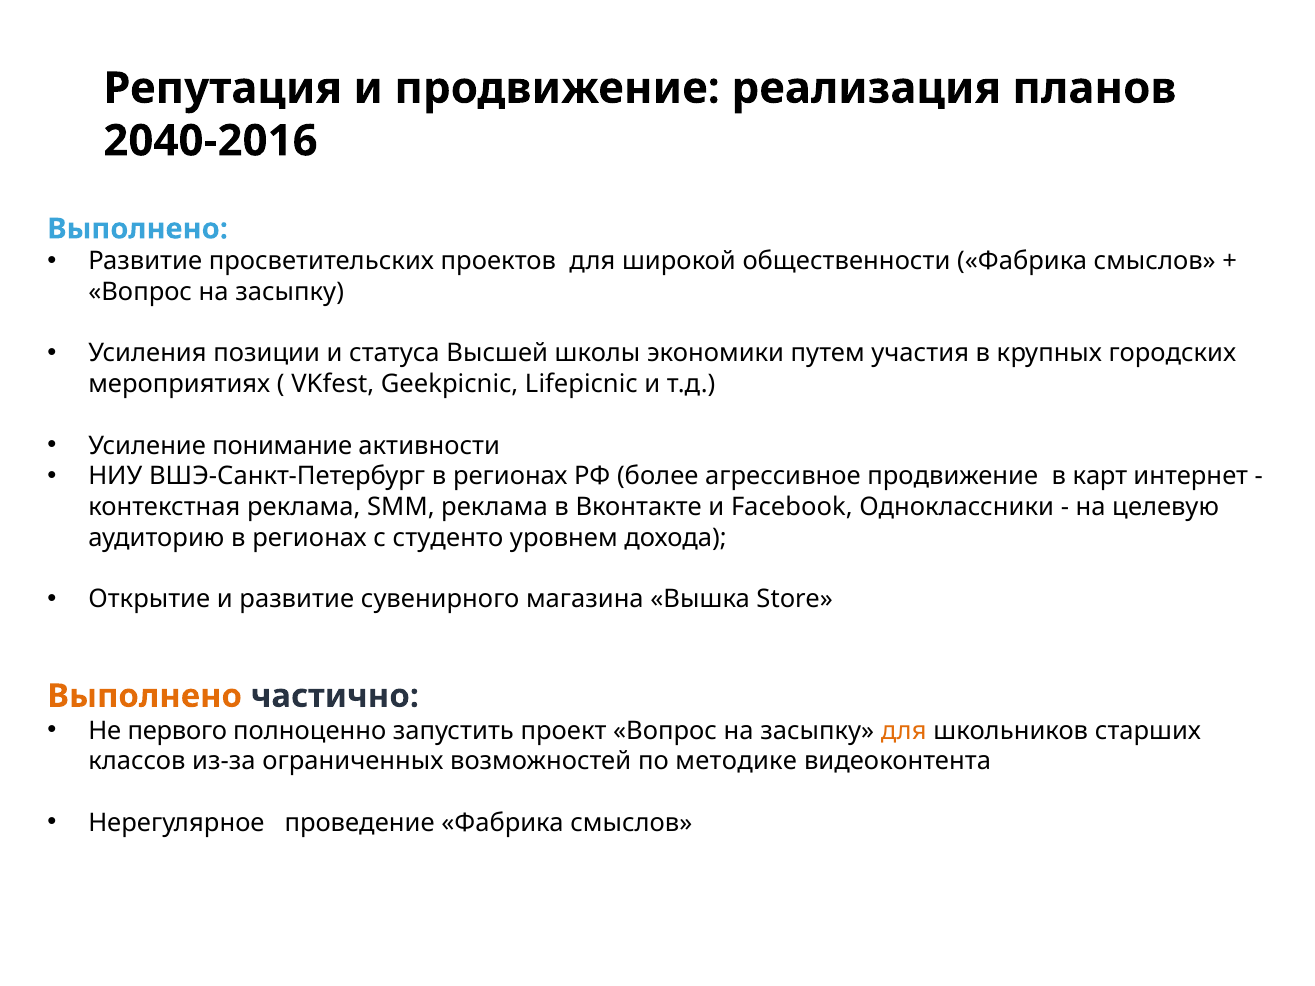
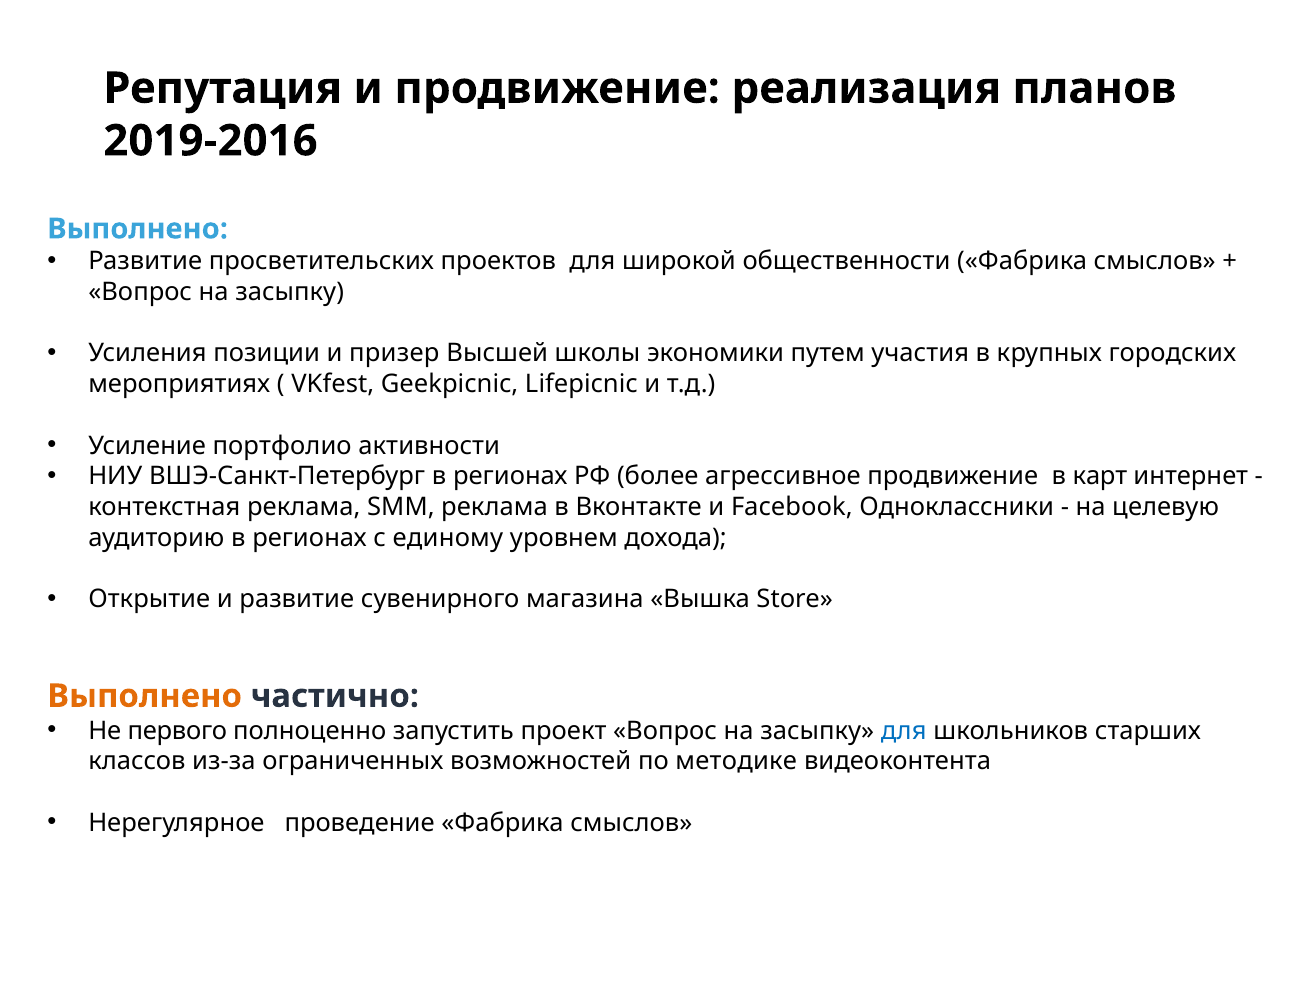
2040-2016: 2040-2016 -> 2019-2016
статуса: статуса -> призер
понимание: понимание -> портфолио
студенто: студенто -> единому
для at (904, 731) colour: orange -> blue
